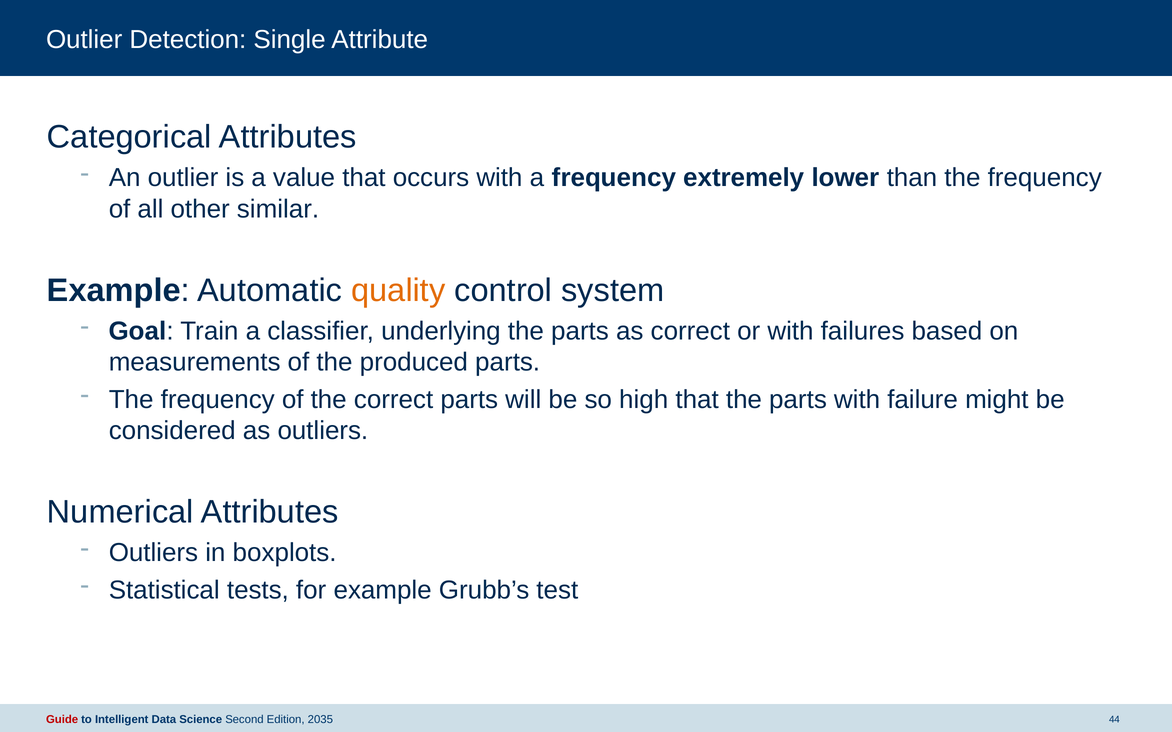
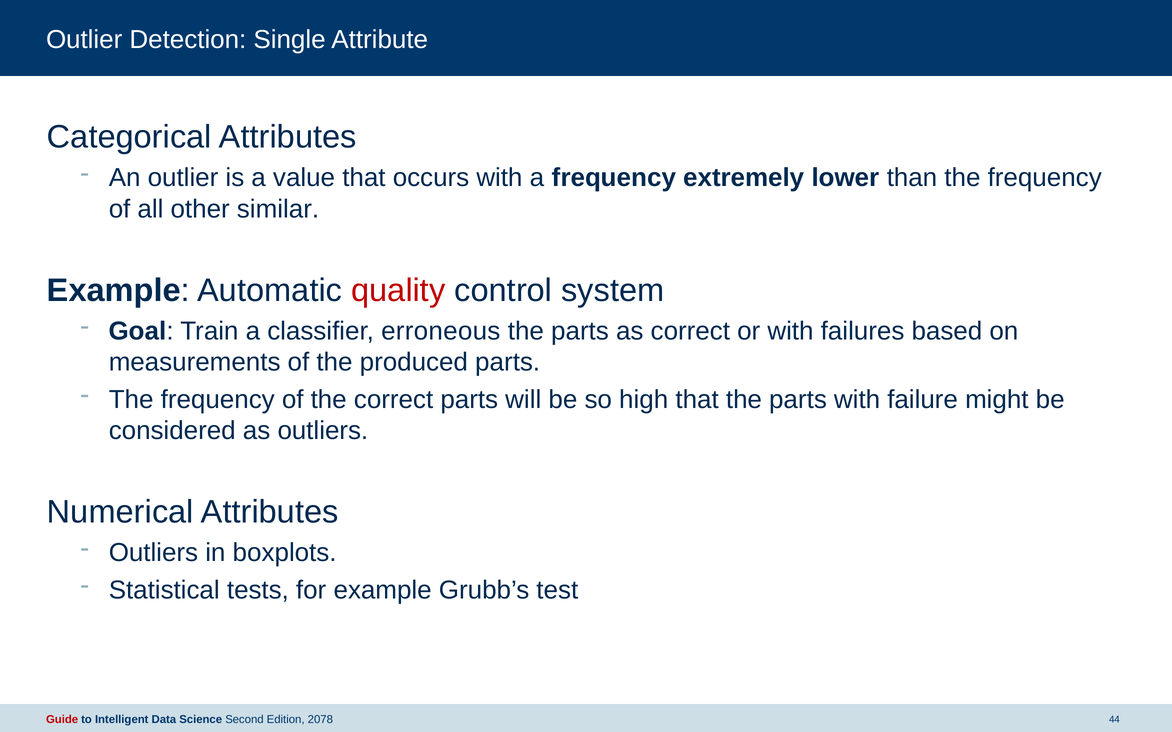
quality colour: orange -> red
underlying: underlying -> erroneous
2035: 2035 -> 2078
